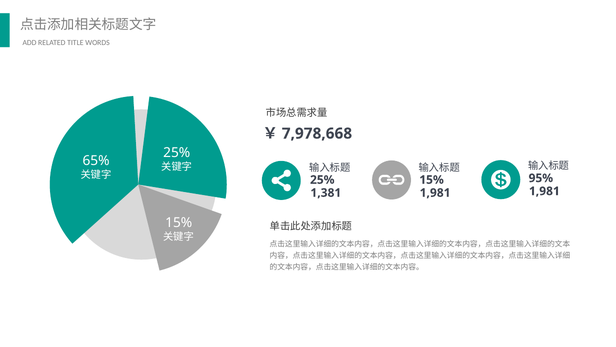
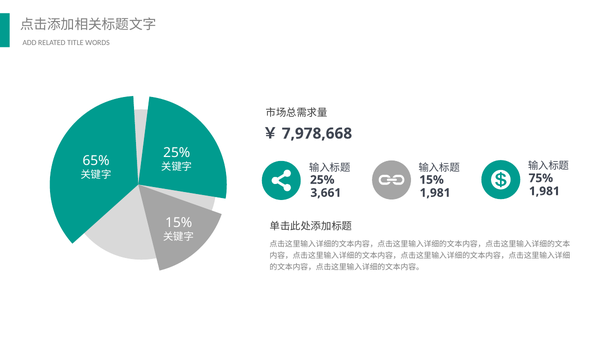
95%: 95% -> 75%
1,381: 1,381 -> 3,661
